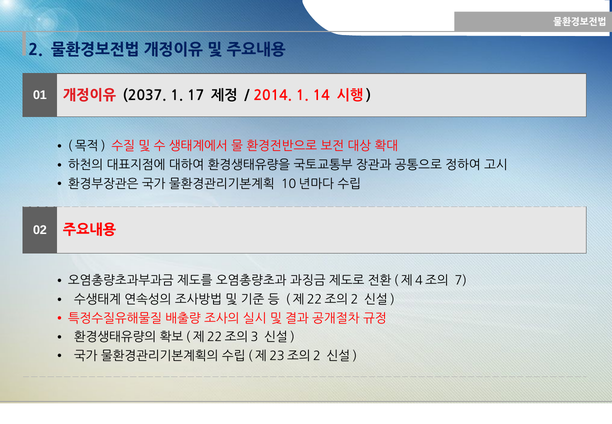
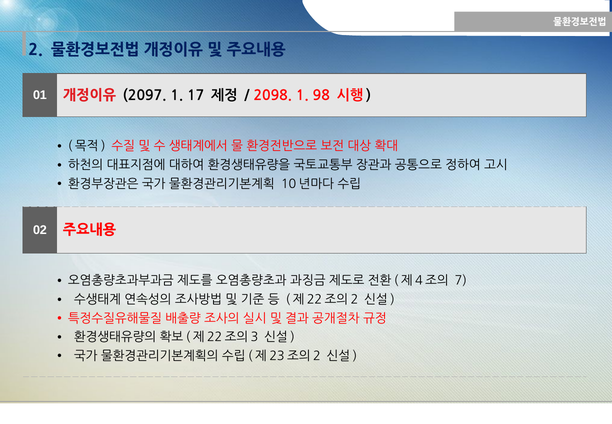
2037: 2037 -> 2097
2014: 2014 -> 2098
14: 14 -> 98
